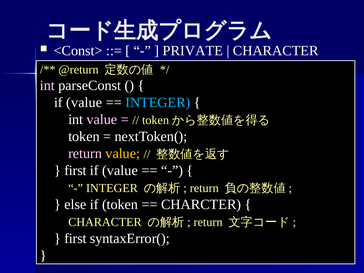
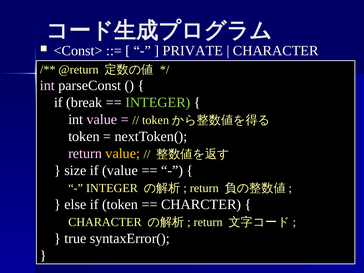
value at (84, 103): value -> break
INTEGER at (158, 103) colour: light blue -> light green
first at (75, 171): first -> size
first at (75, 239): first -> true
